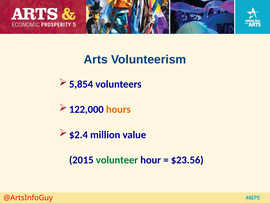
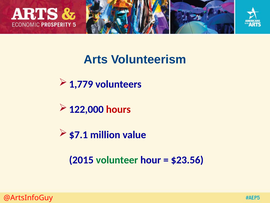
5,854: 5,854 -> 1,779
hours colour: orange -> red
$2.4: $2.4 -> $7.1
